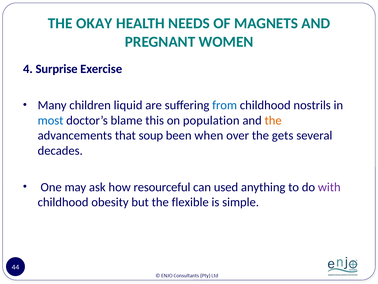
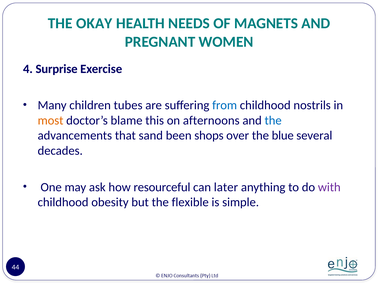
liquid: liquid -> tubes
most colour: blue -> orange
population: population -> afternoons
the at (273, 120) colour: orange -> blue
soup: soup -> sand
when: when -> shops
gets: gets -> blue
used: used -> later
